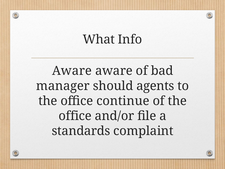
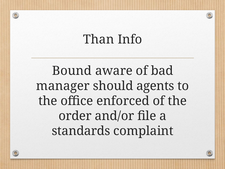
What: What -> Than
Aware at (72, 71): Aware -> Bound
continue: continue -> enforced
office at (75, 116): office -> order
